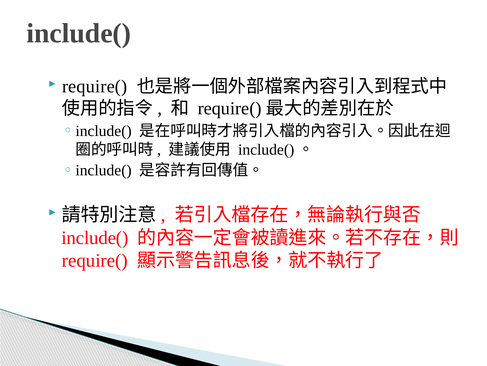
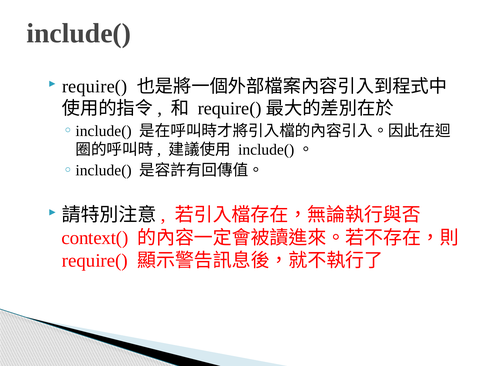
include( at (95, 237): include( -> context(
